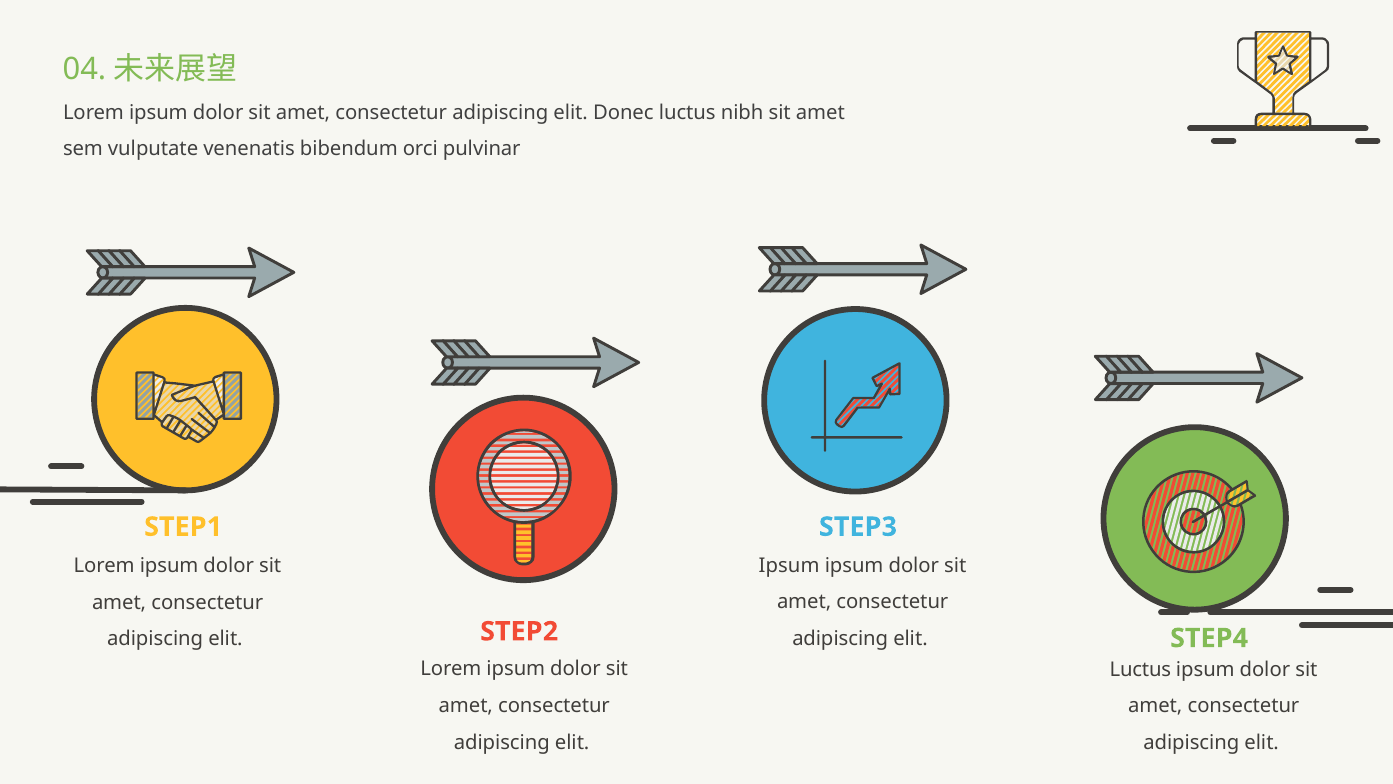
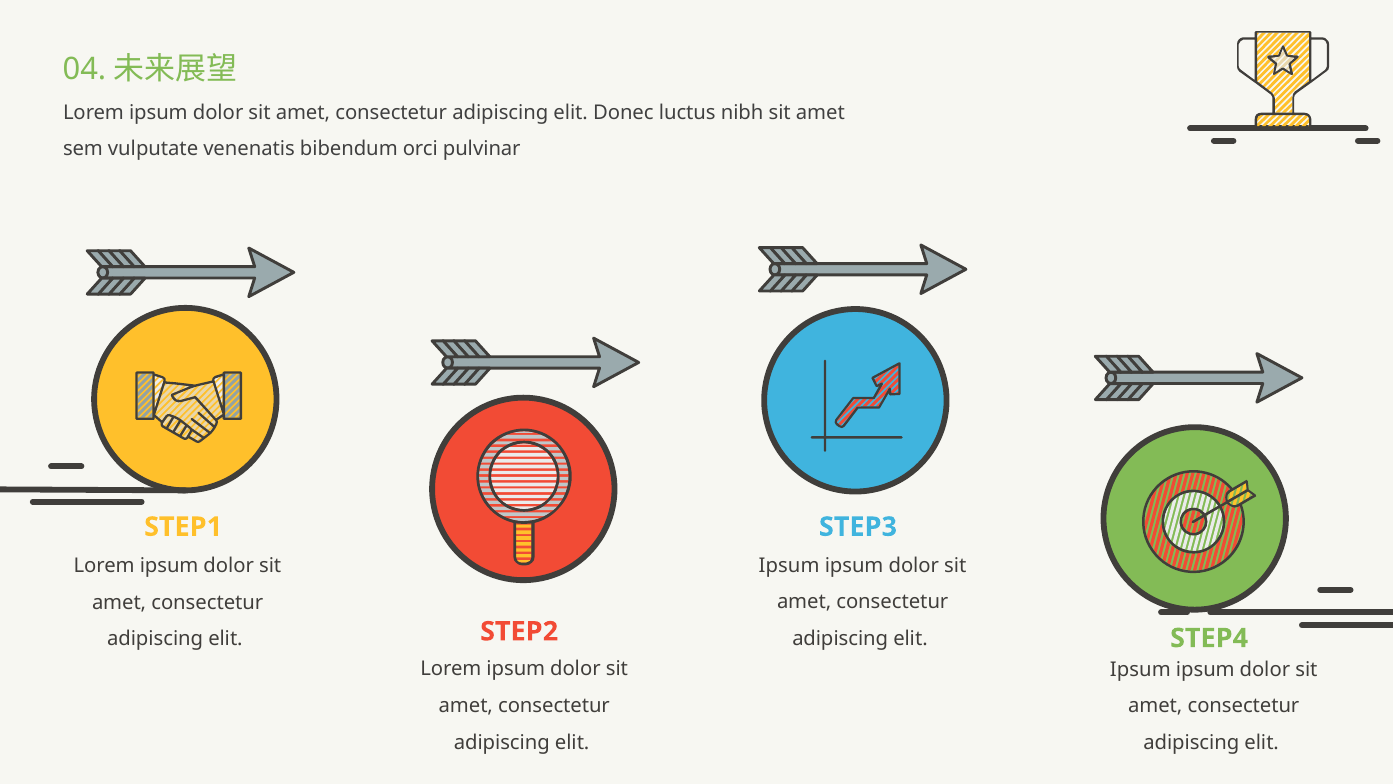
Luctus at (1140, 669): Luctus -> Ipsum
